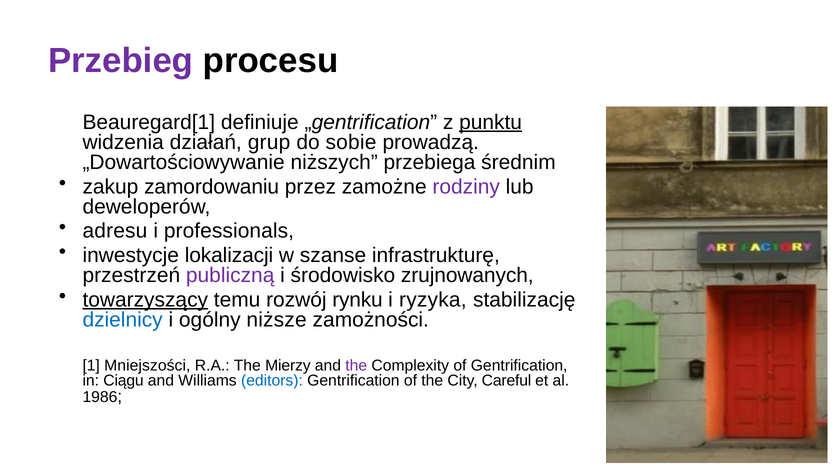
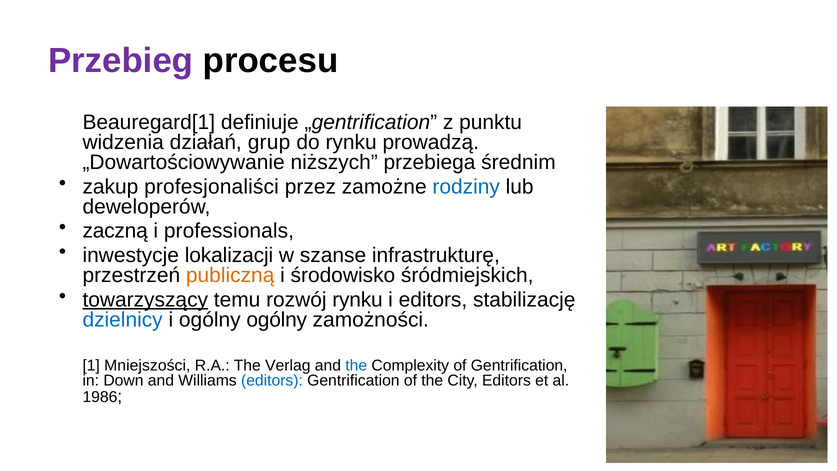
punktu underline: present -> none
do sobie: sobie -> rynku
zamordowaniu: zamordowaniu -> profesjonaliści
rodziny colour: purple -> blue
adresu: adresu -> zaczną
publiczną colour: purple -> orange
zrujnowanych: zrujnowanych -> śródmiejskich
i ryzyka: ryzyka -> editors
ogólny niższe: niższe -> ogólny
Mierzy: Mierzy -> Verlag
the at (356, 365) colour: purple -> blue
Ciągu: Ciągu -> Down
City Careful: Careful -> Editors
